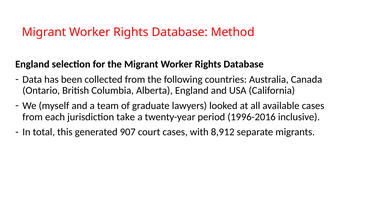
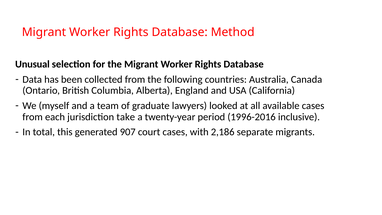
England at (32, 64): England -> Unusual
8,912: 8,912 -> 2,186
